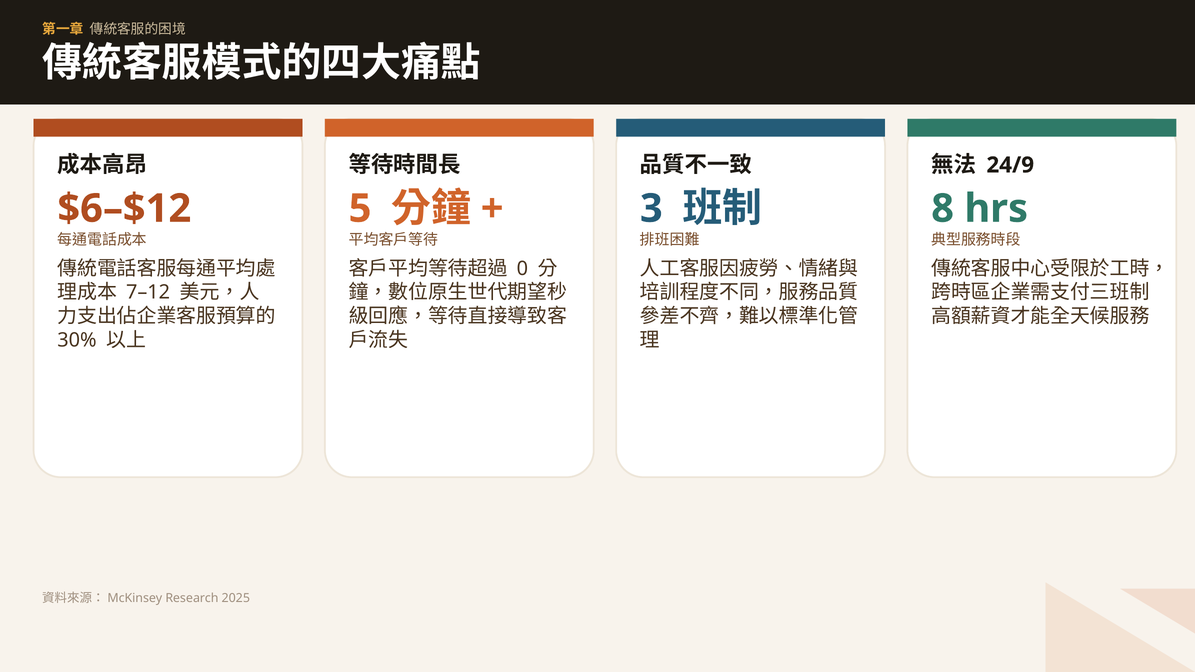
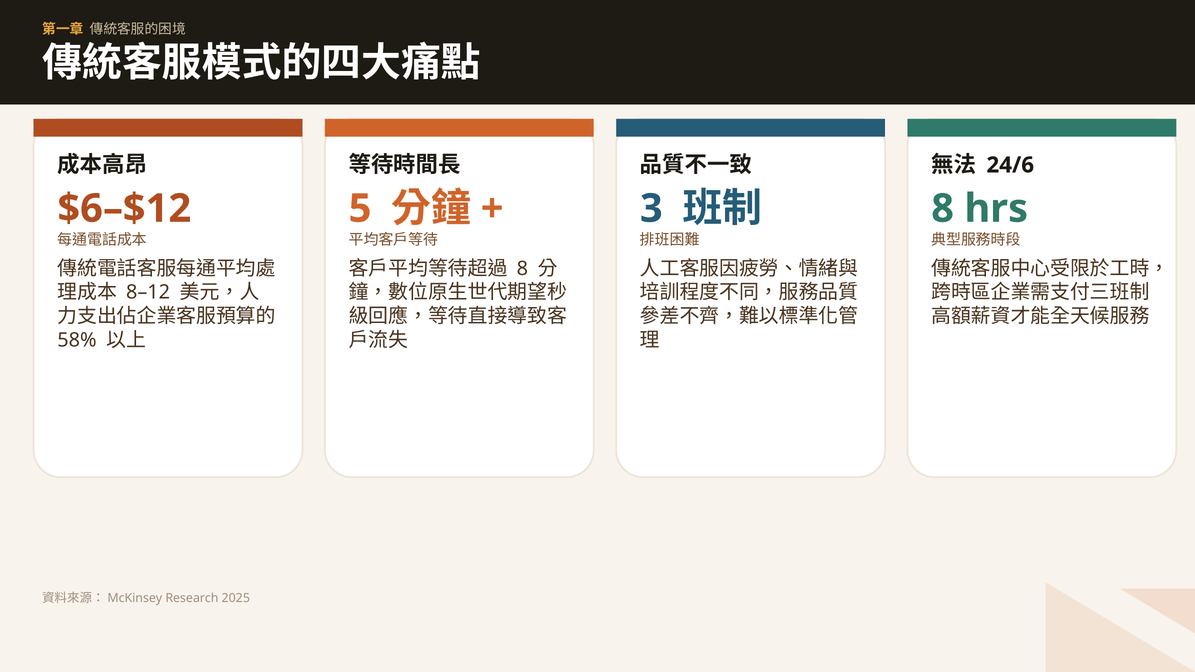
24/9: 24/9 -> 24/6
0 at (522, 269): 0 -> 8
7–12: 7–12 -> 8–12
30%: 30% -> 58%
